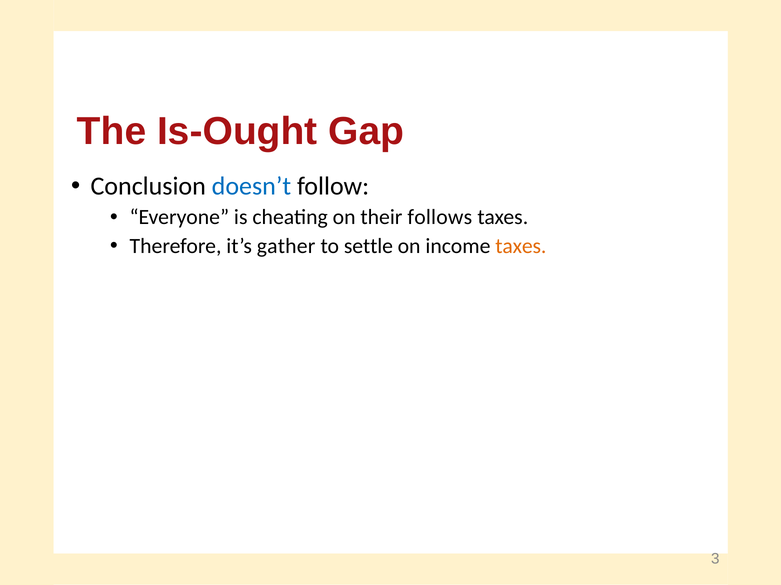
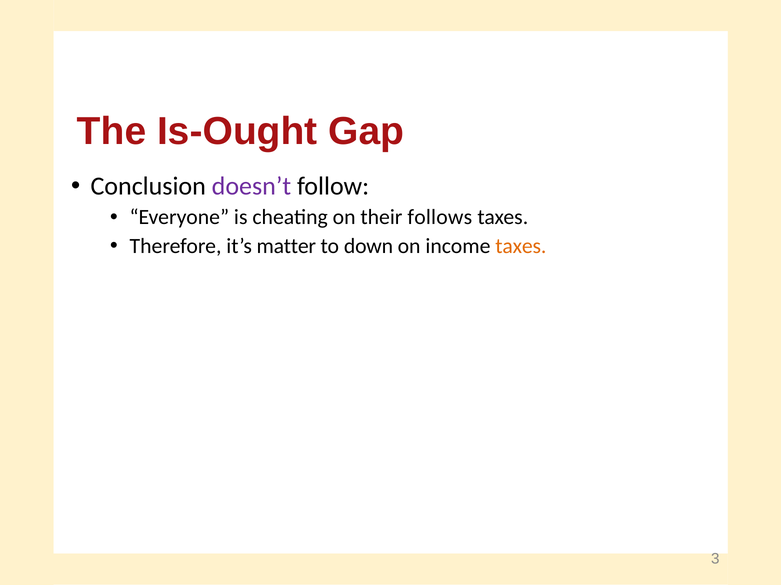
doesn’t colour: blue -> purple
gather: gather -> matter
settle: settle -> down
